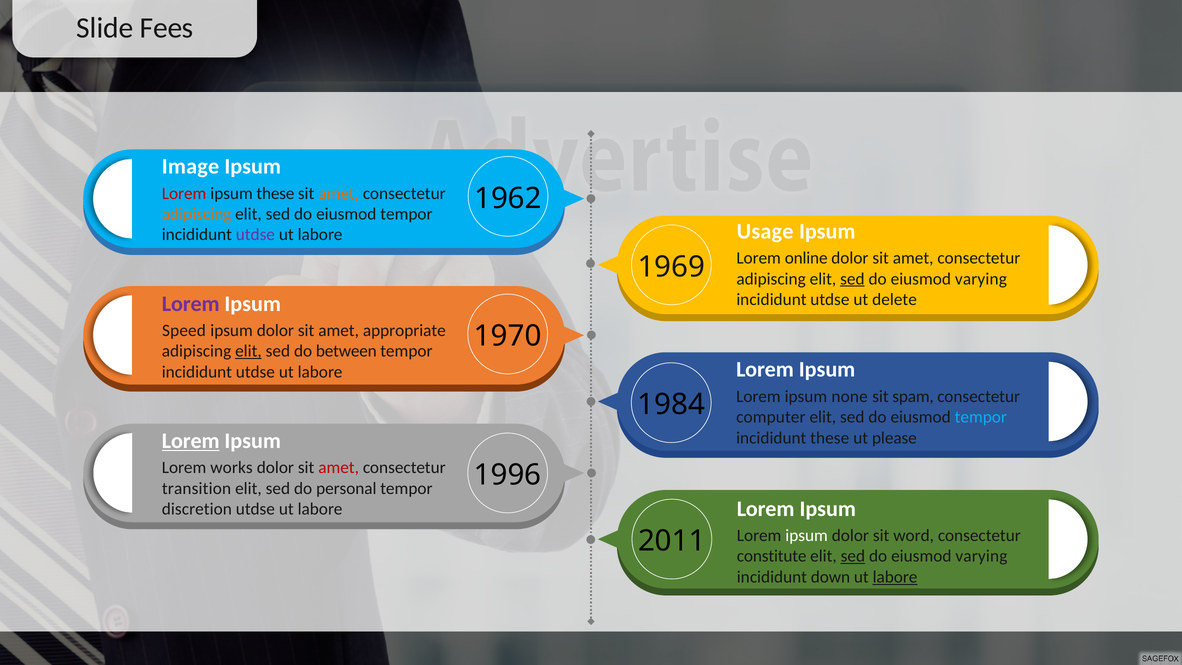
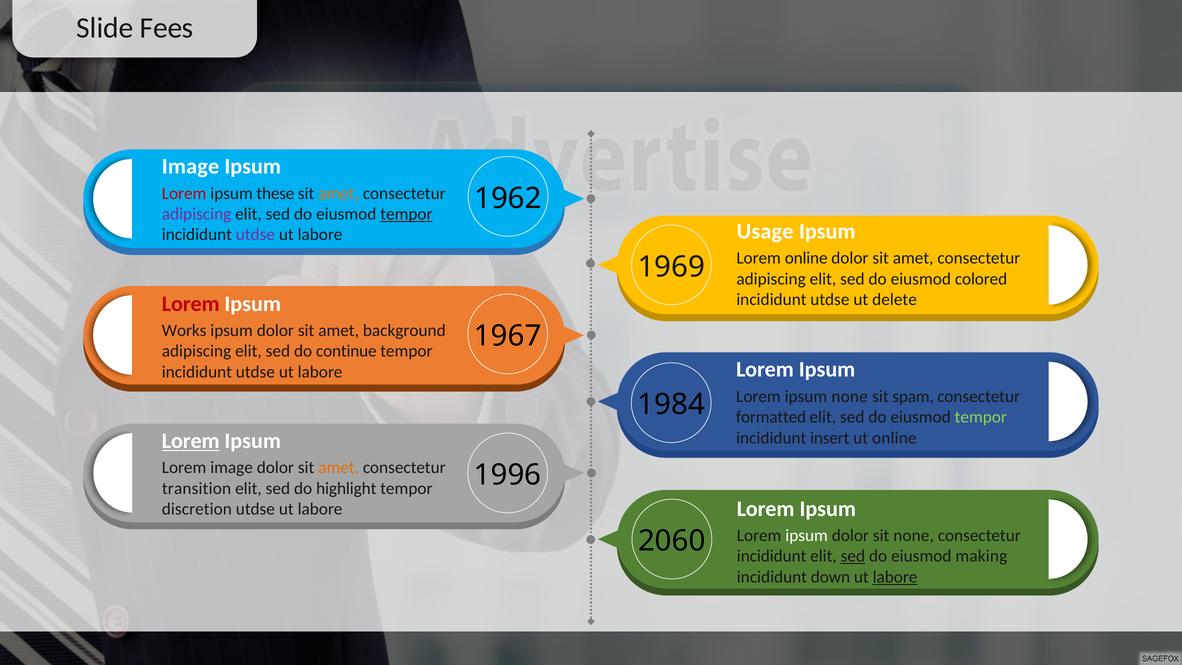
adipiscing at (197, 214) colour: orange -> purple
tempor at (406, 214) underline: none -> present
sed at (852, 279) underline: present -> none
varying at (981, 279): varying -> colored
Lorem at (191, 304) colour: purple -> red
Speed: Speed -> Works
appropriate: appropriate -> background
1970: 1970 -> 1967
elit at (248, 351) underline: present -> none
between: between -> continue
computer: computer -> formatted
tempor at (981, 417) colour: light blue -> light green
incididunt these: these -> insert
ut please: please -> online
Lorem works: works -> image
amet at (339, 468) colour: red -> orange
personal: personal -> highlight
sit word: word -> none
2011: 2011 -> 2060
constitute at (772, 556): constitute -> incididunt
varying at (981, 556): varying -> making
